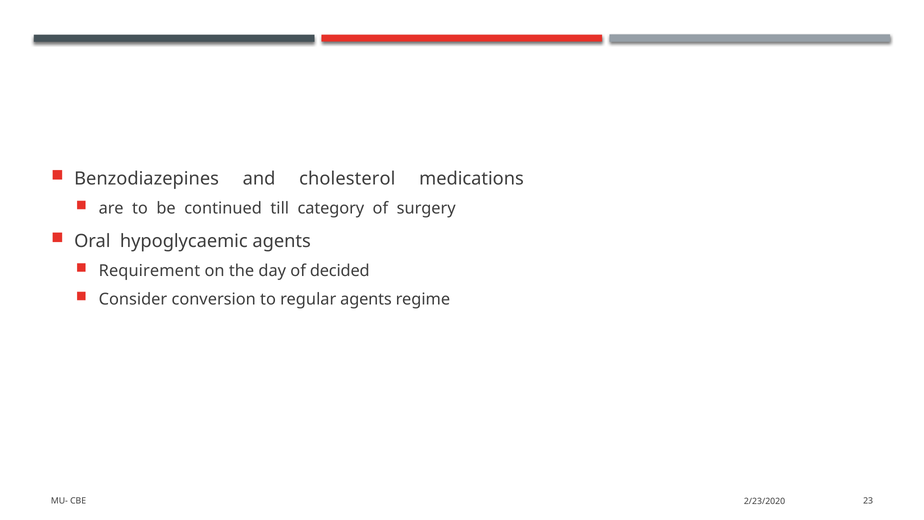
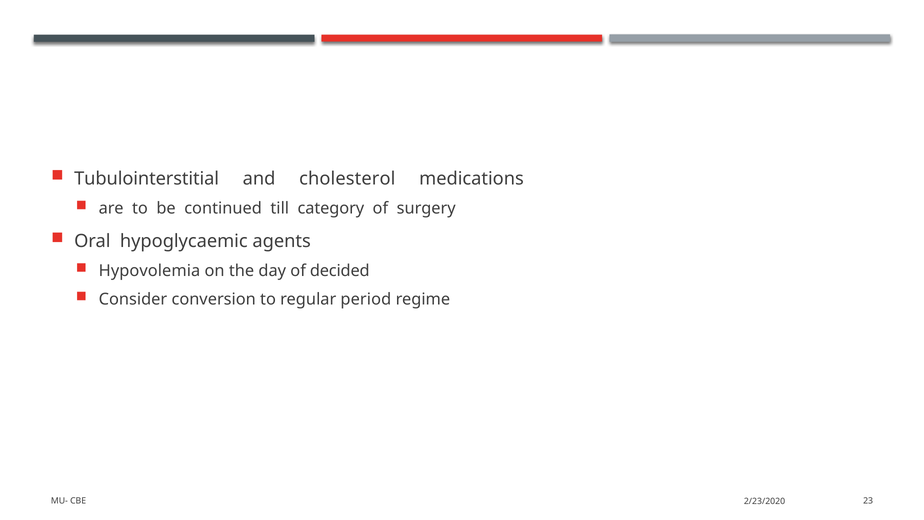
Benzodiazepines: Benzodiazepines -> Tubulointerstitial
Requirement: Requirement -> Hypovolemia
regular agents: agents -> period
